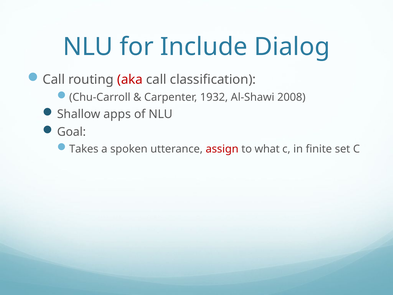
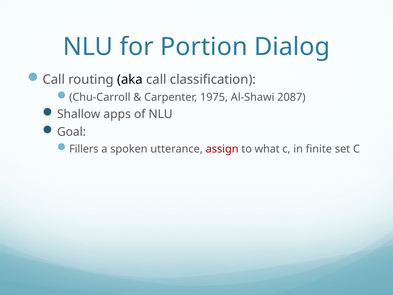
Include: Include -> Portion
aka colour: red -> black
1932: 1932 -> 1975
2008: 2008 -> 2087
Takes: Takes -> Fillers
